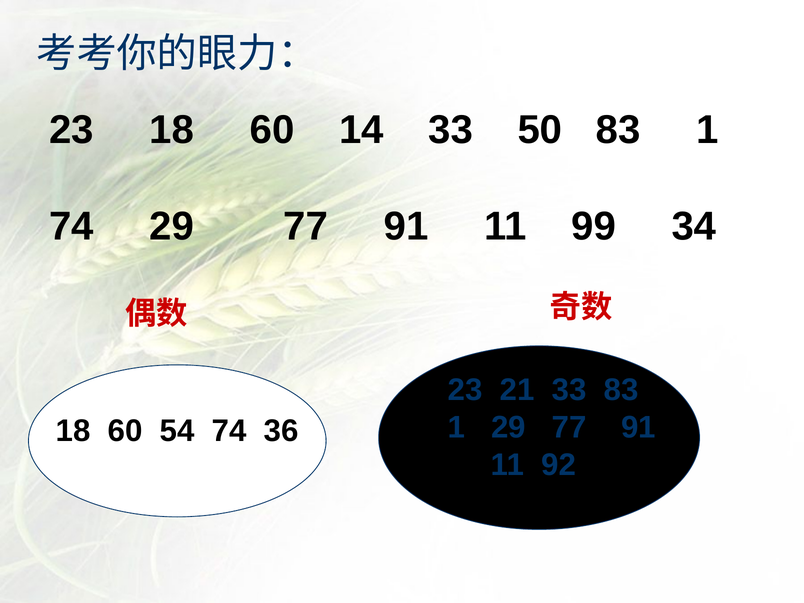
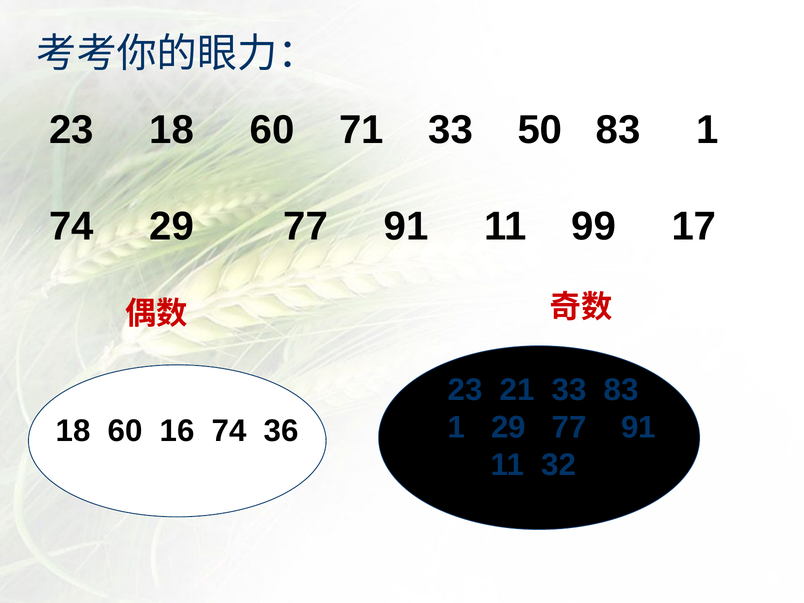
14: 14 -> 71
34: 34 -> 17
54: 54 -> 16
92: 92 -> 32
